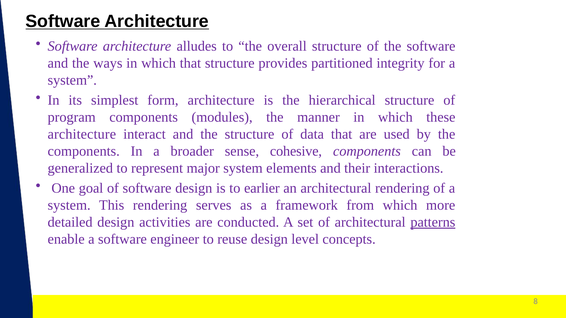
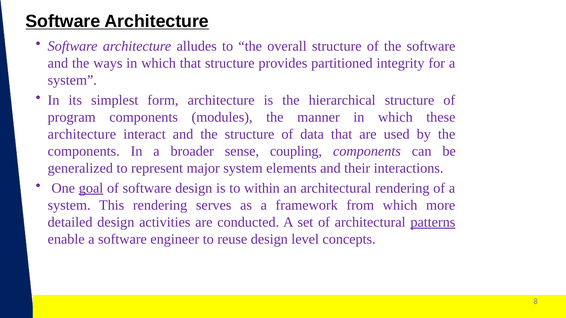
cohesive: cohesive -> coupling
goal underline: none -> present
earlier: earlier -> within
